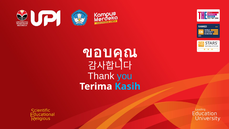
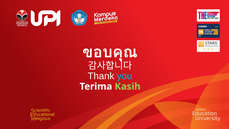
Kasih colour: light blue -> light green
